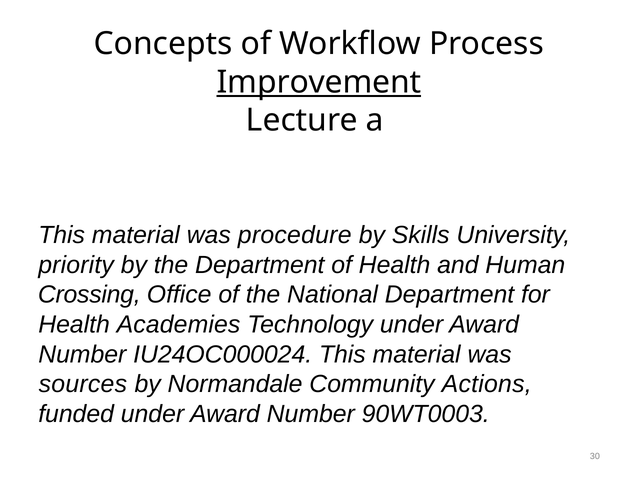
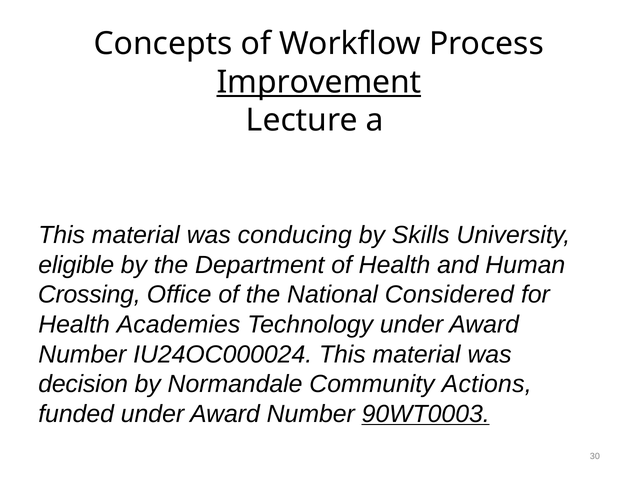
procedure: procedure -> conducing
priority: priority -> eligible
National Department: Department -> Considered
sources: sources -> decision
90WT0003 underline: none -> present
